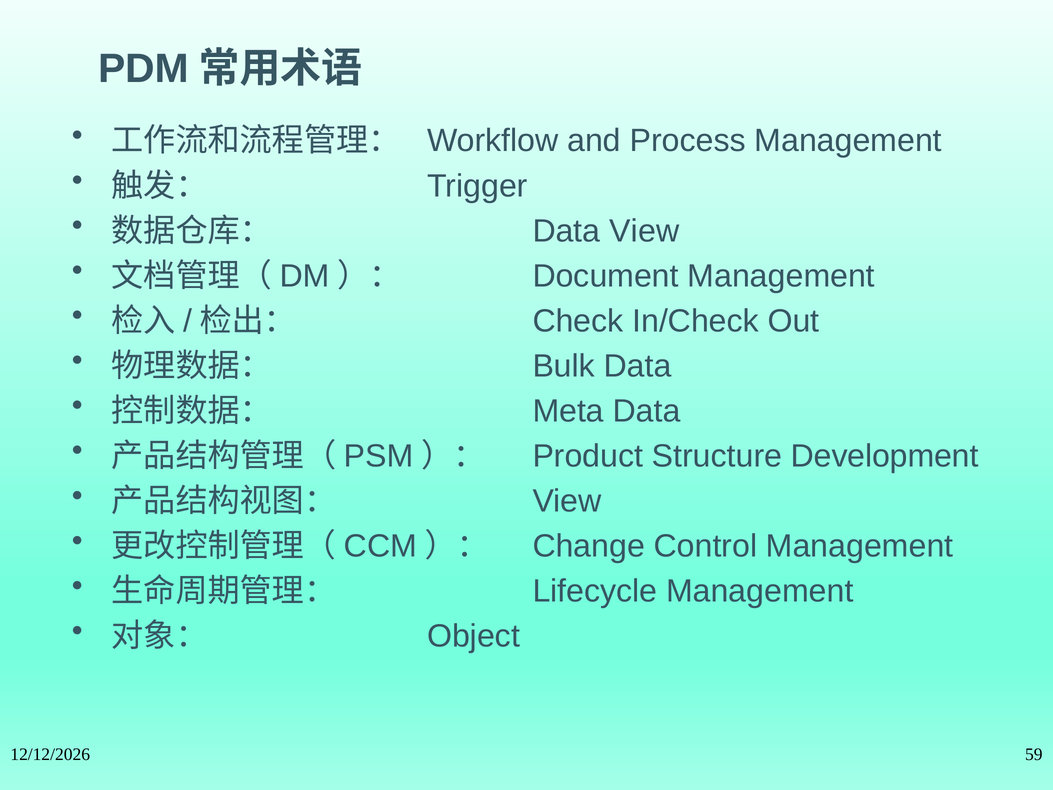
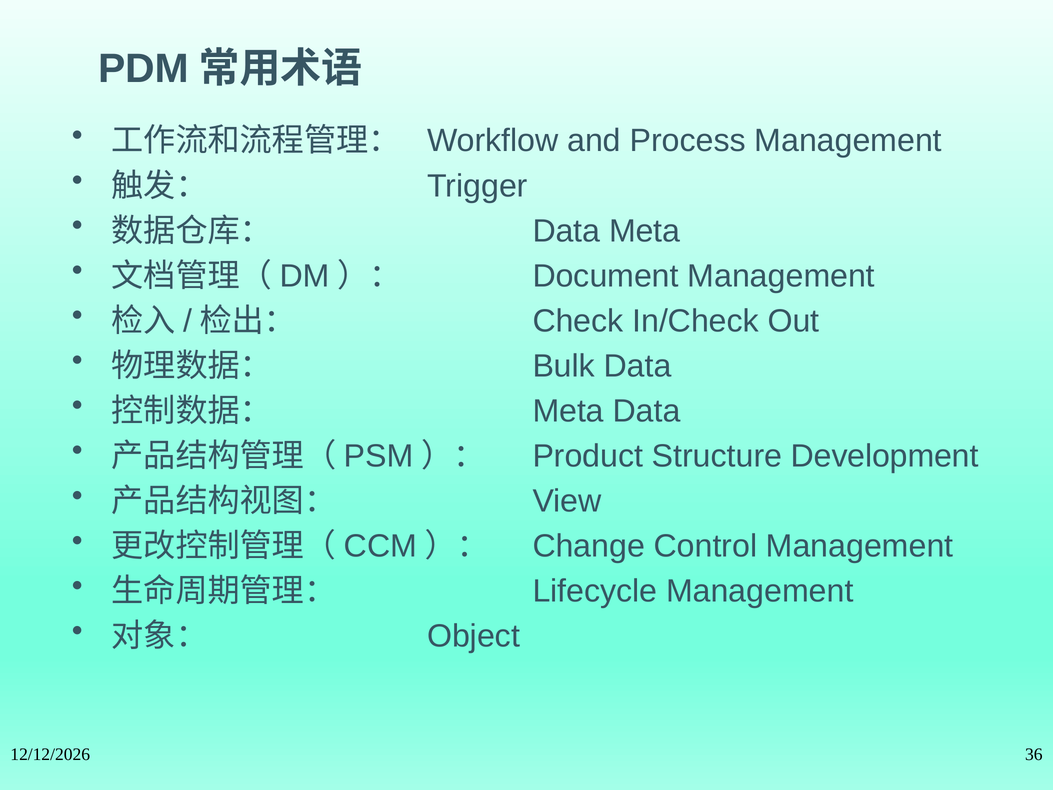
Data View: View -> Meta
59: 59 -> 36
